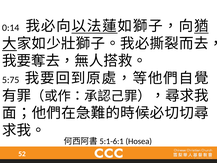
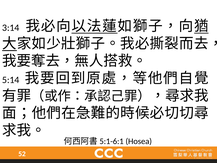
0:14: 0:14 -> 3:14
5:75: 5:75 -> 5:14
